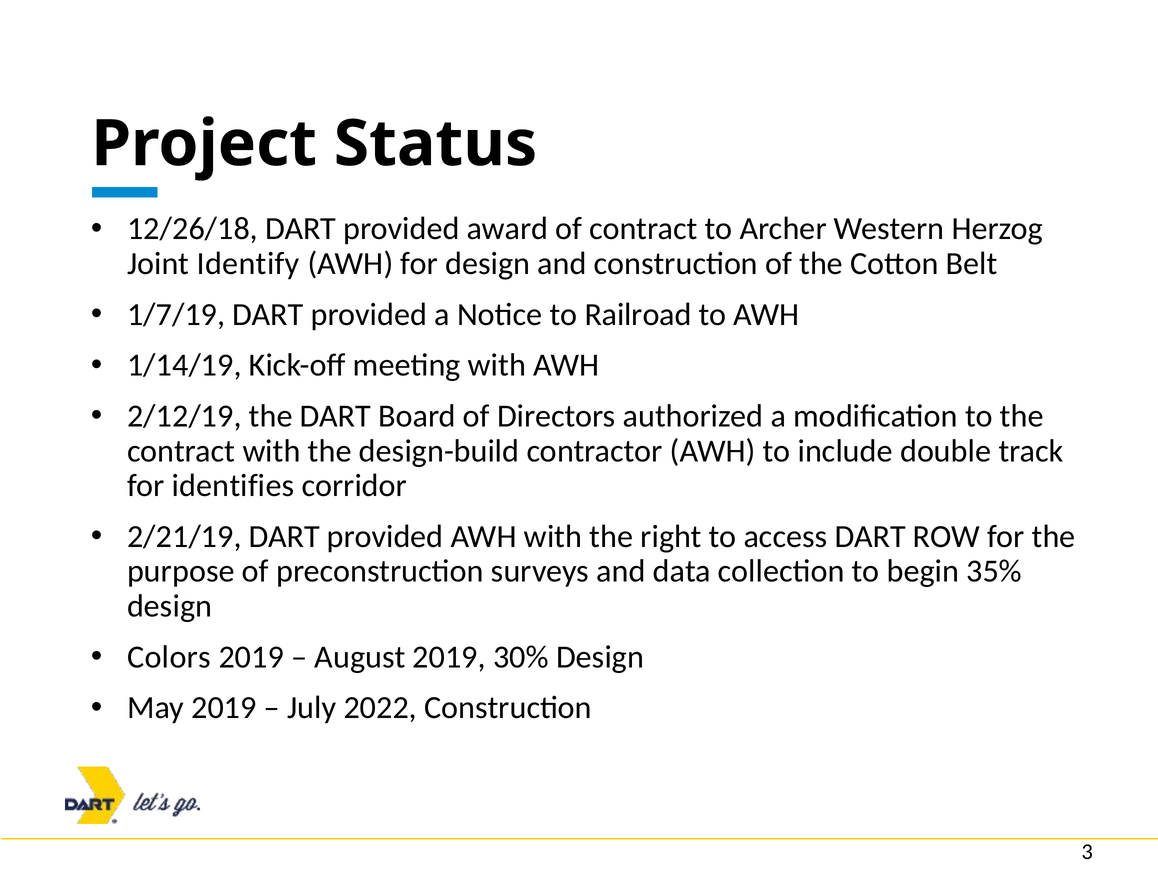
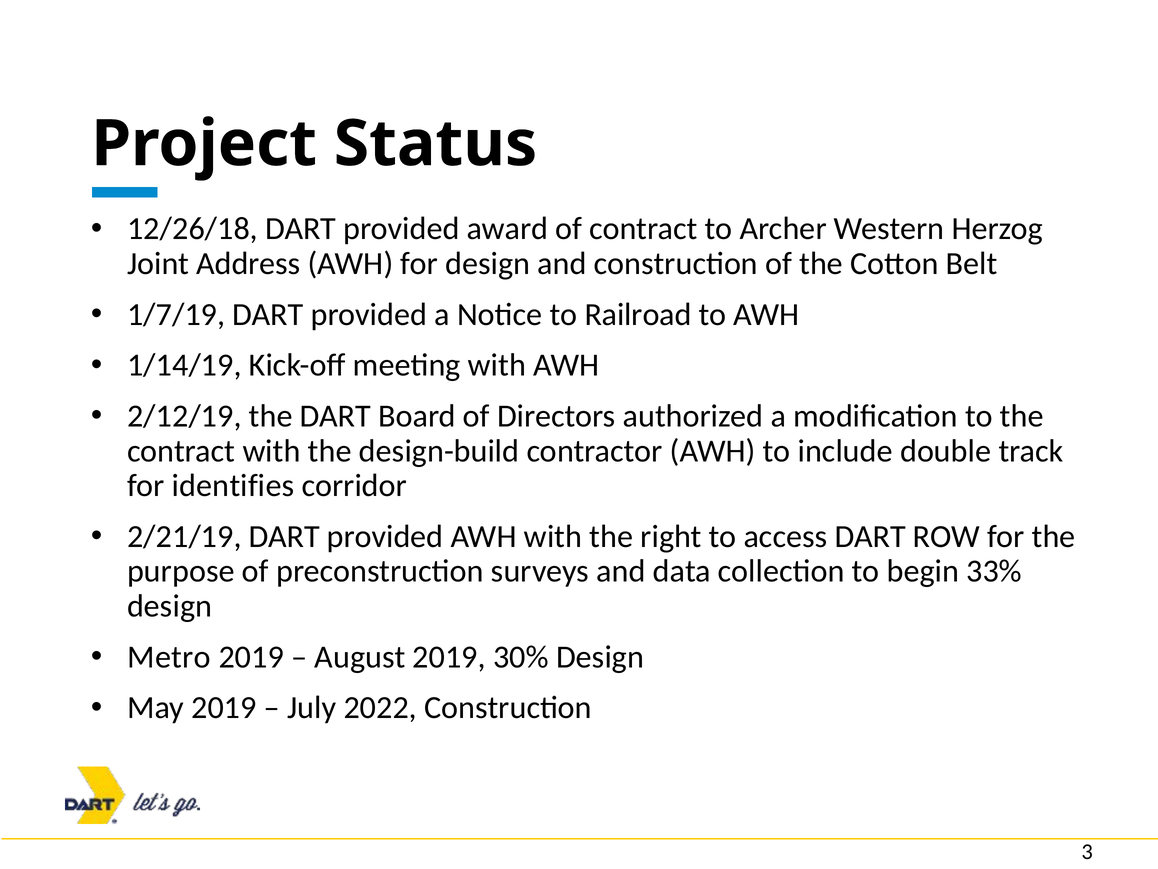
Identify: Identify -> Address
35%: 35% -> 33%
Colors: Colors -> Metro
